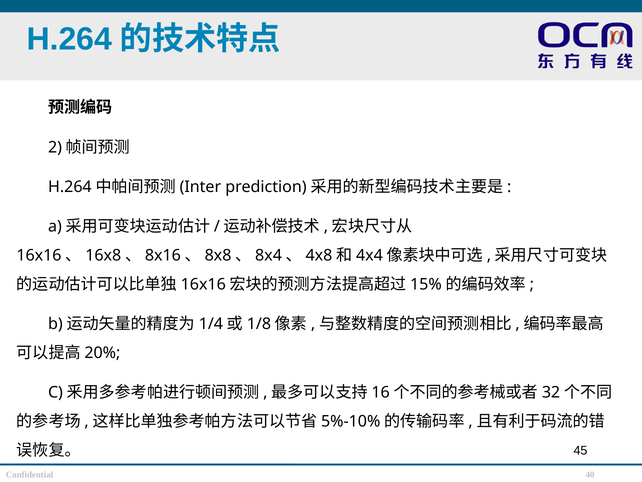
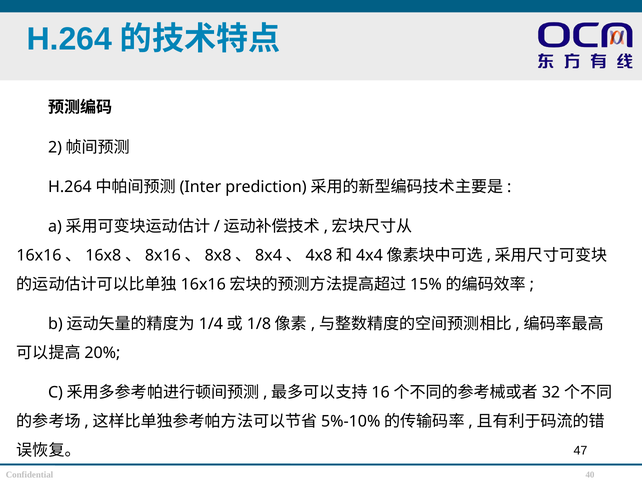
45: 45 -> 47
